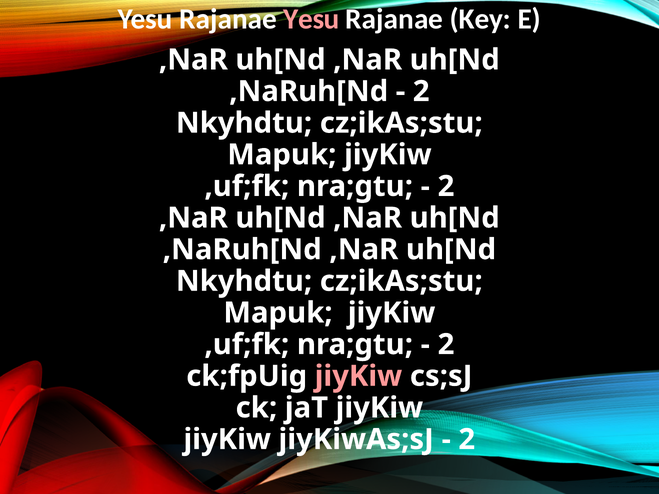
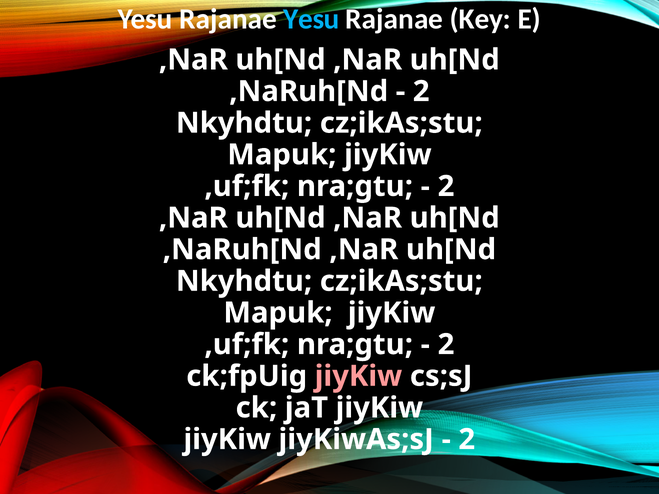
Yesu at (311, 19) colour: pink -> light blue
